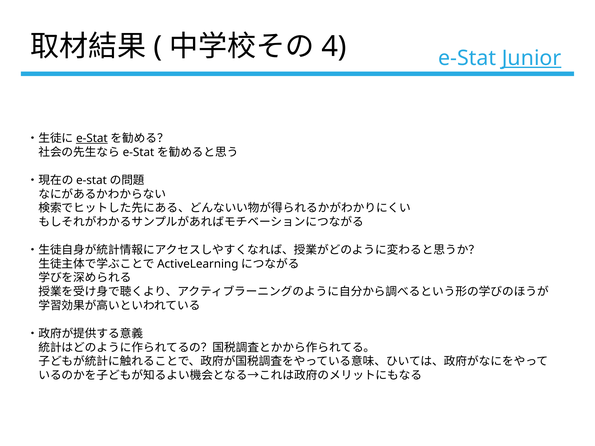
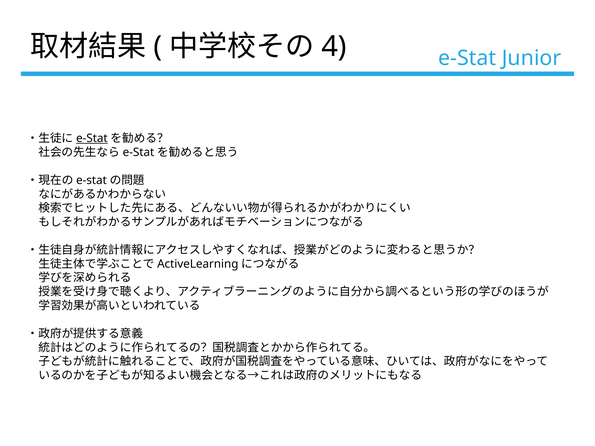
Junior underline: present -> none
